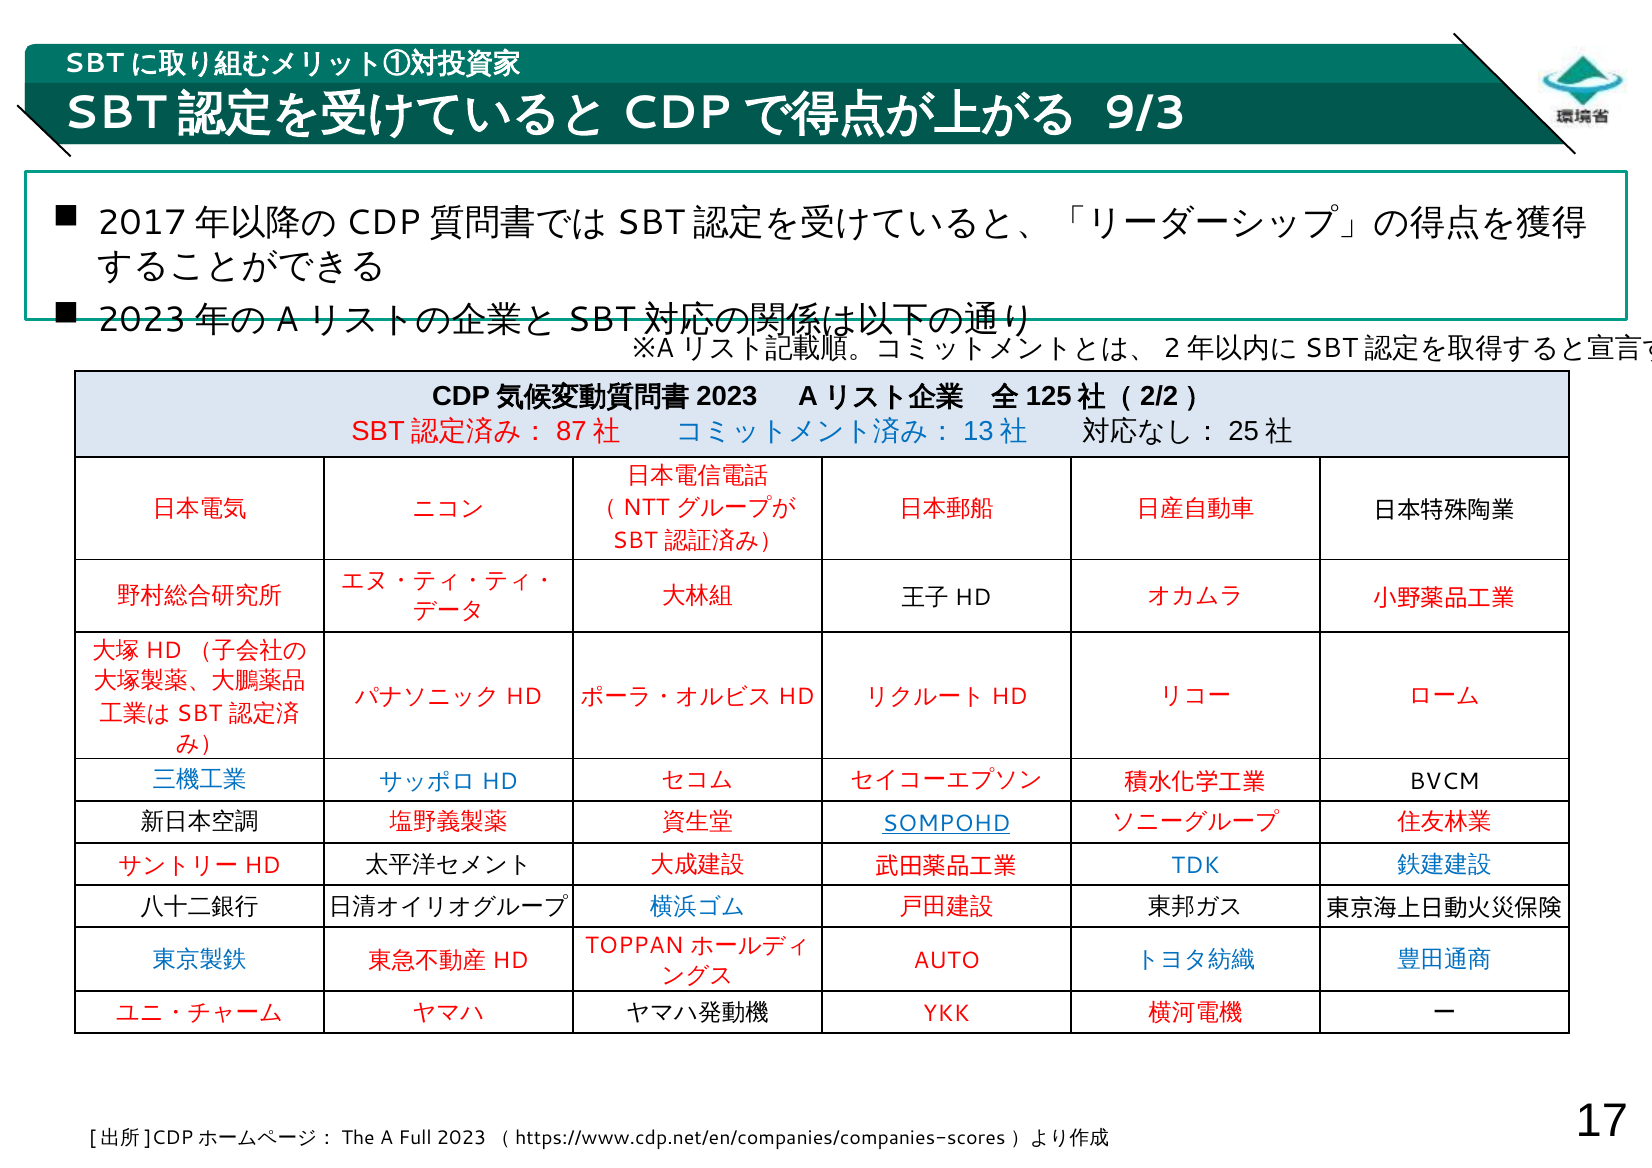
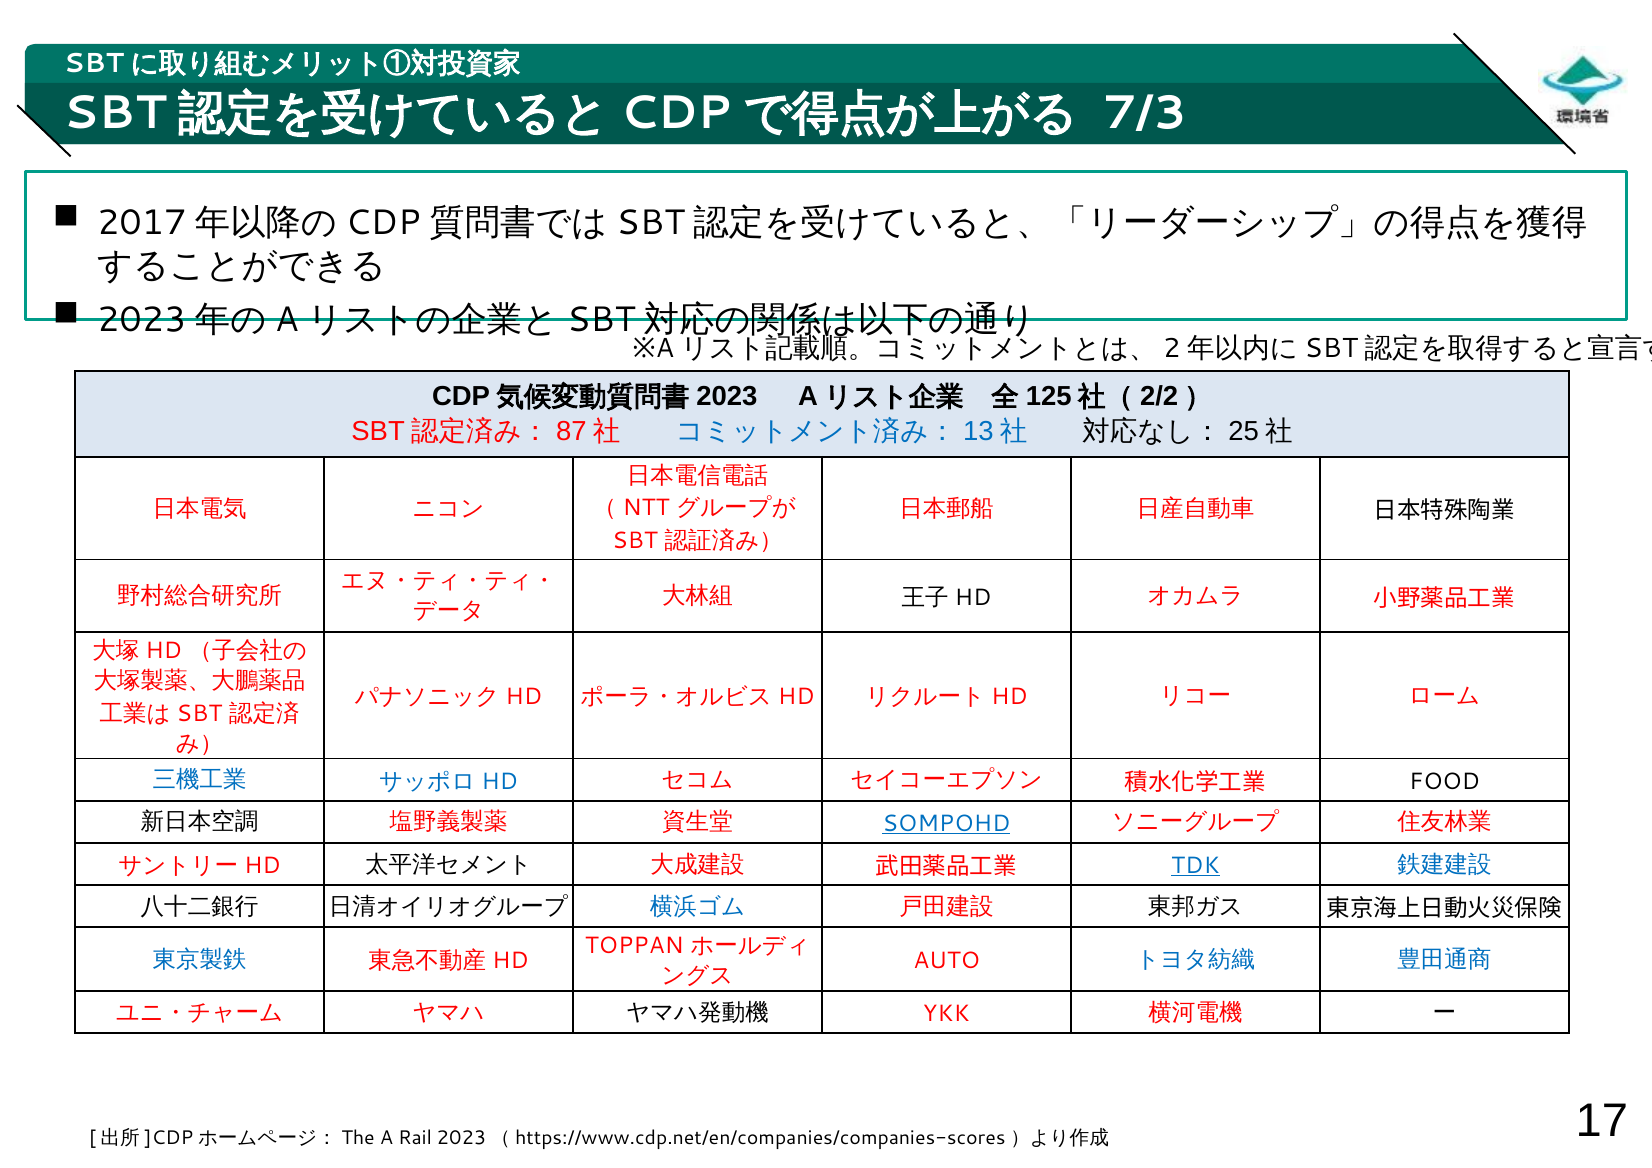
9/3: 9/3 -> 7/3
BVCM: BVCM -> FOOD
TDK underline: none -> present
Full: Full -> Rail
